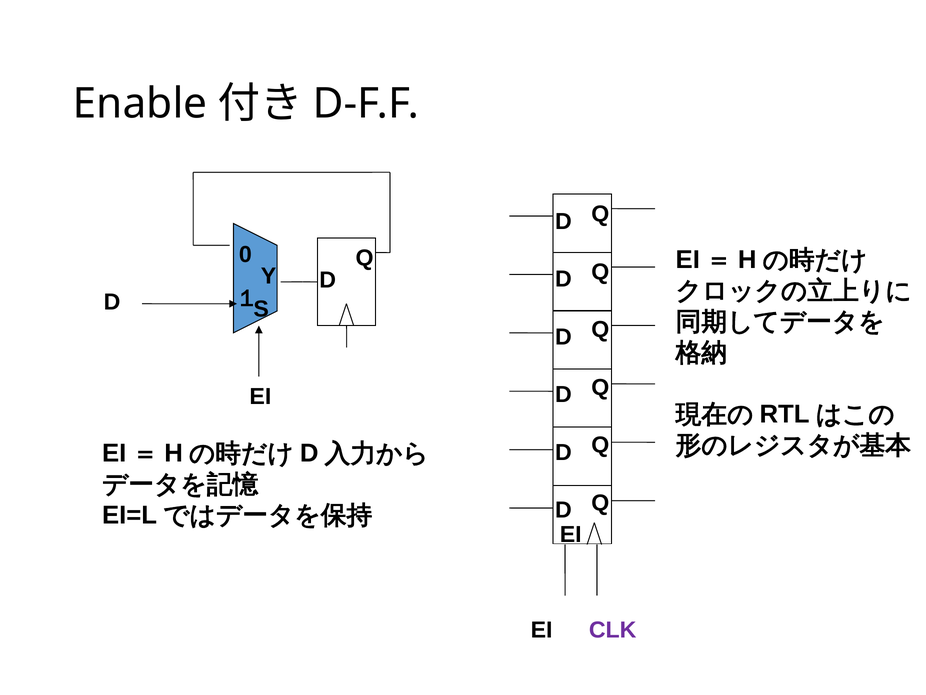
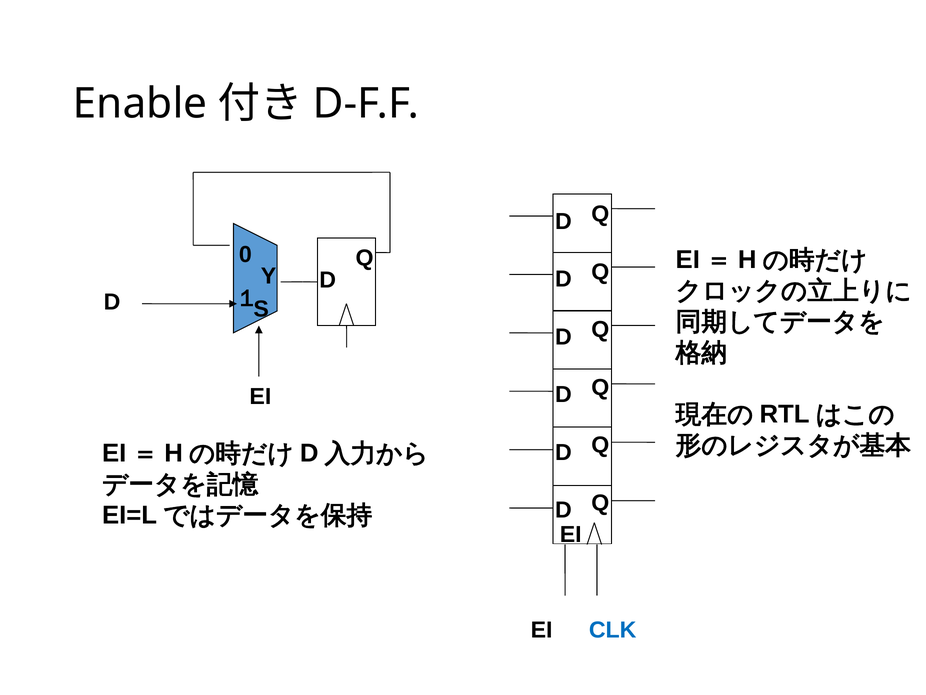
CLK colour: purple -> blue
